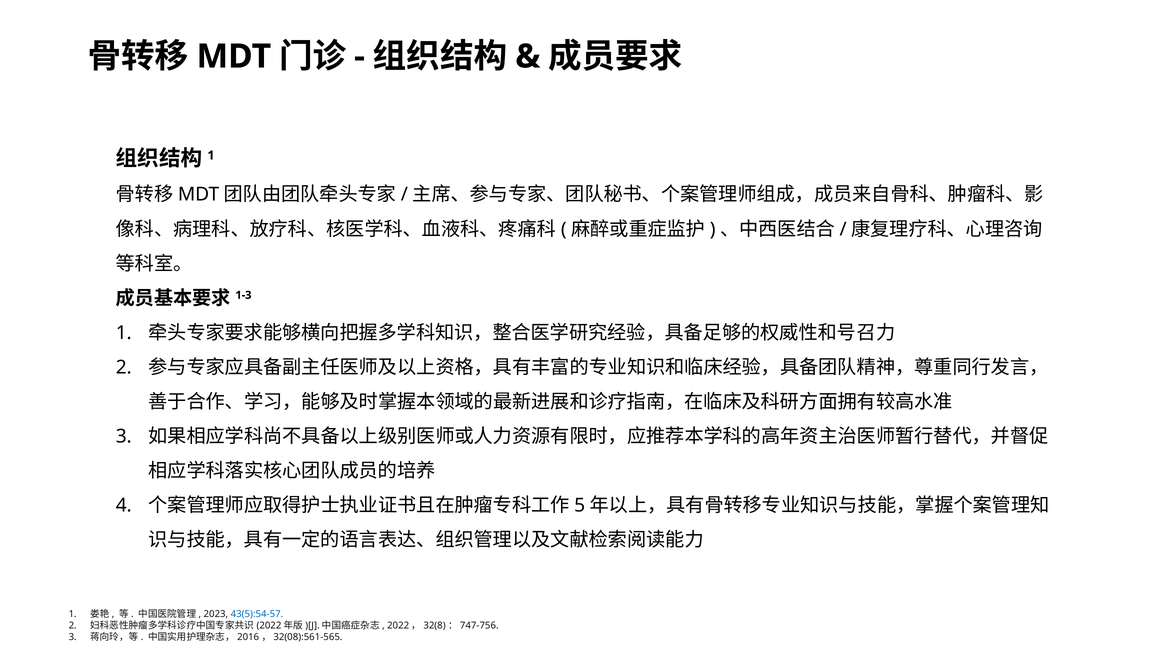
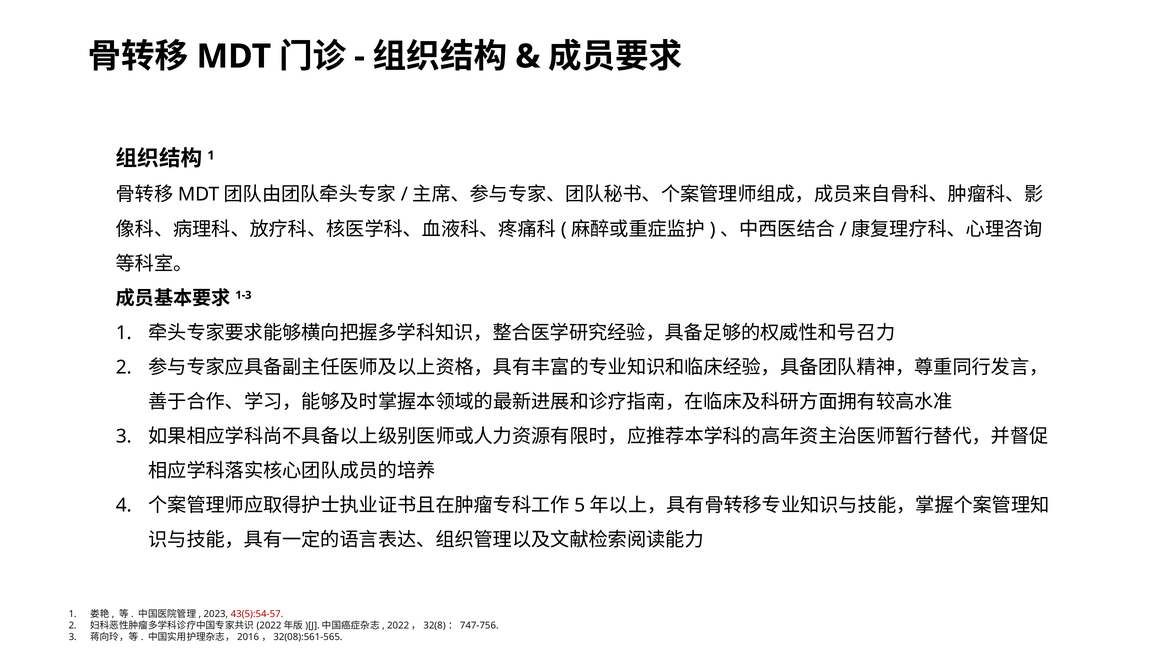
43(5):54-57 colour: blue -> red
